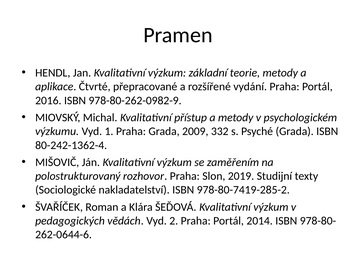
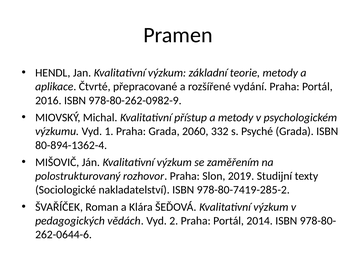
2009: 2009 -> 2060
80-242-1362-4: 80-242-1362-4 -> 80-894-1362-4
